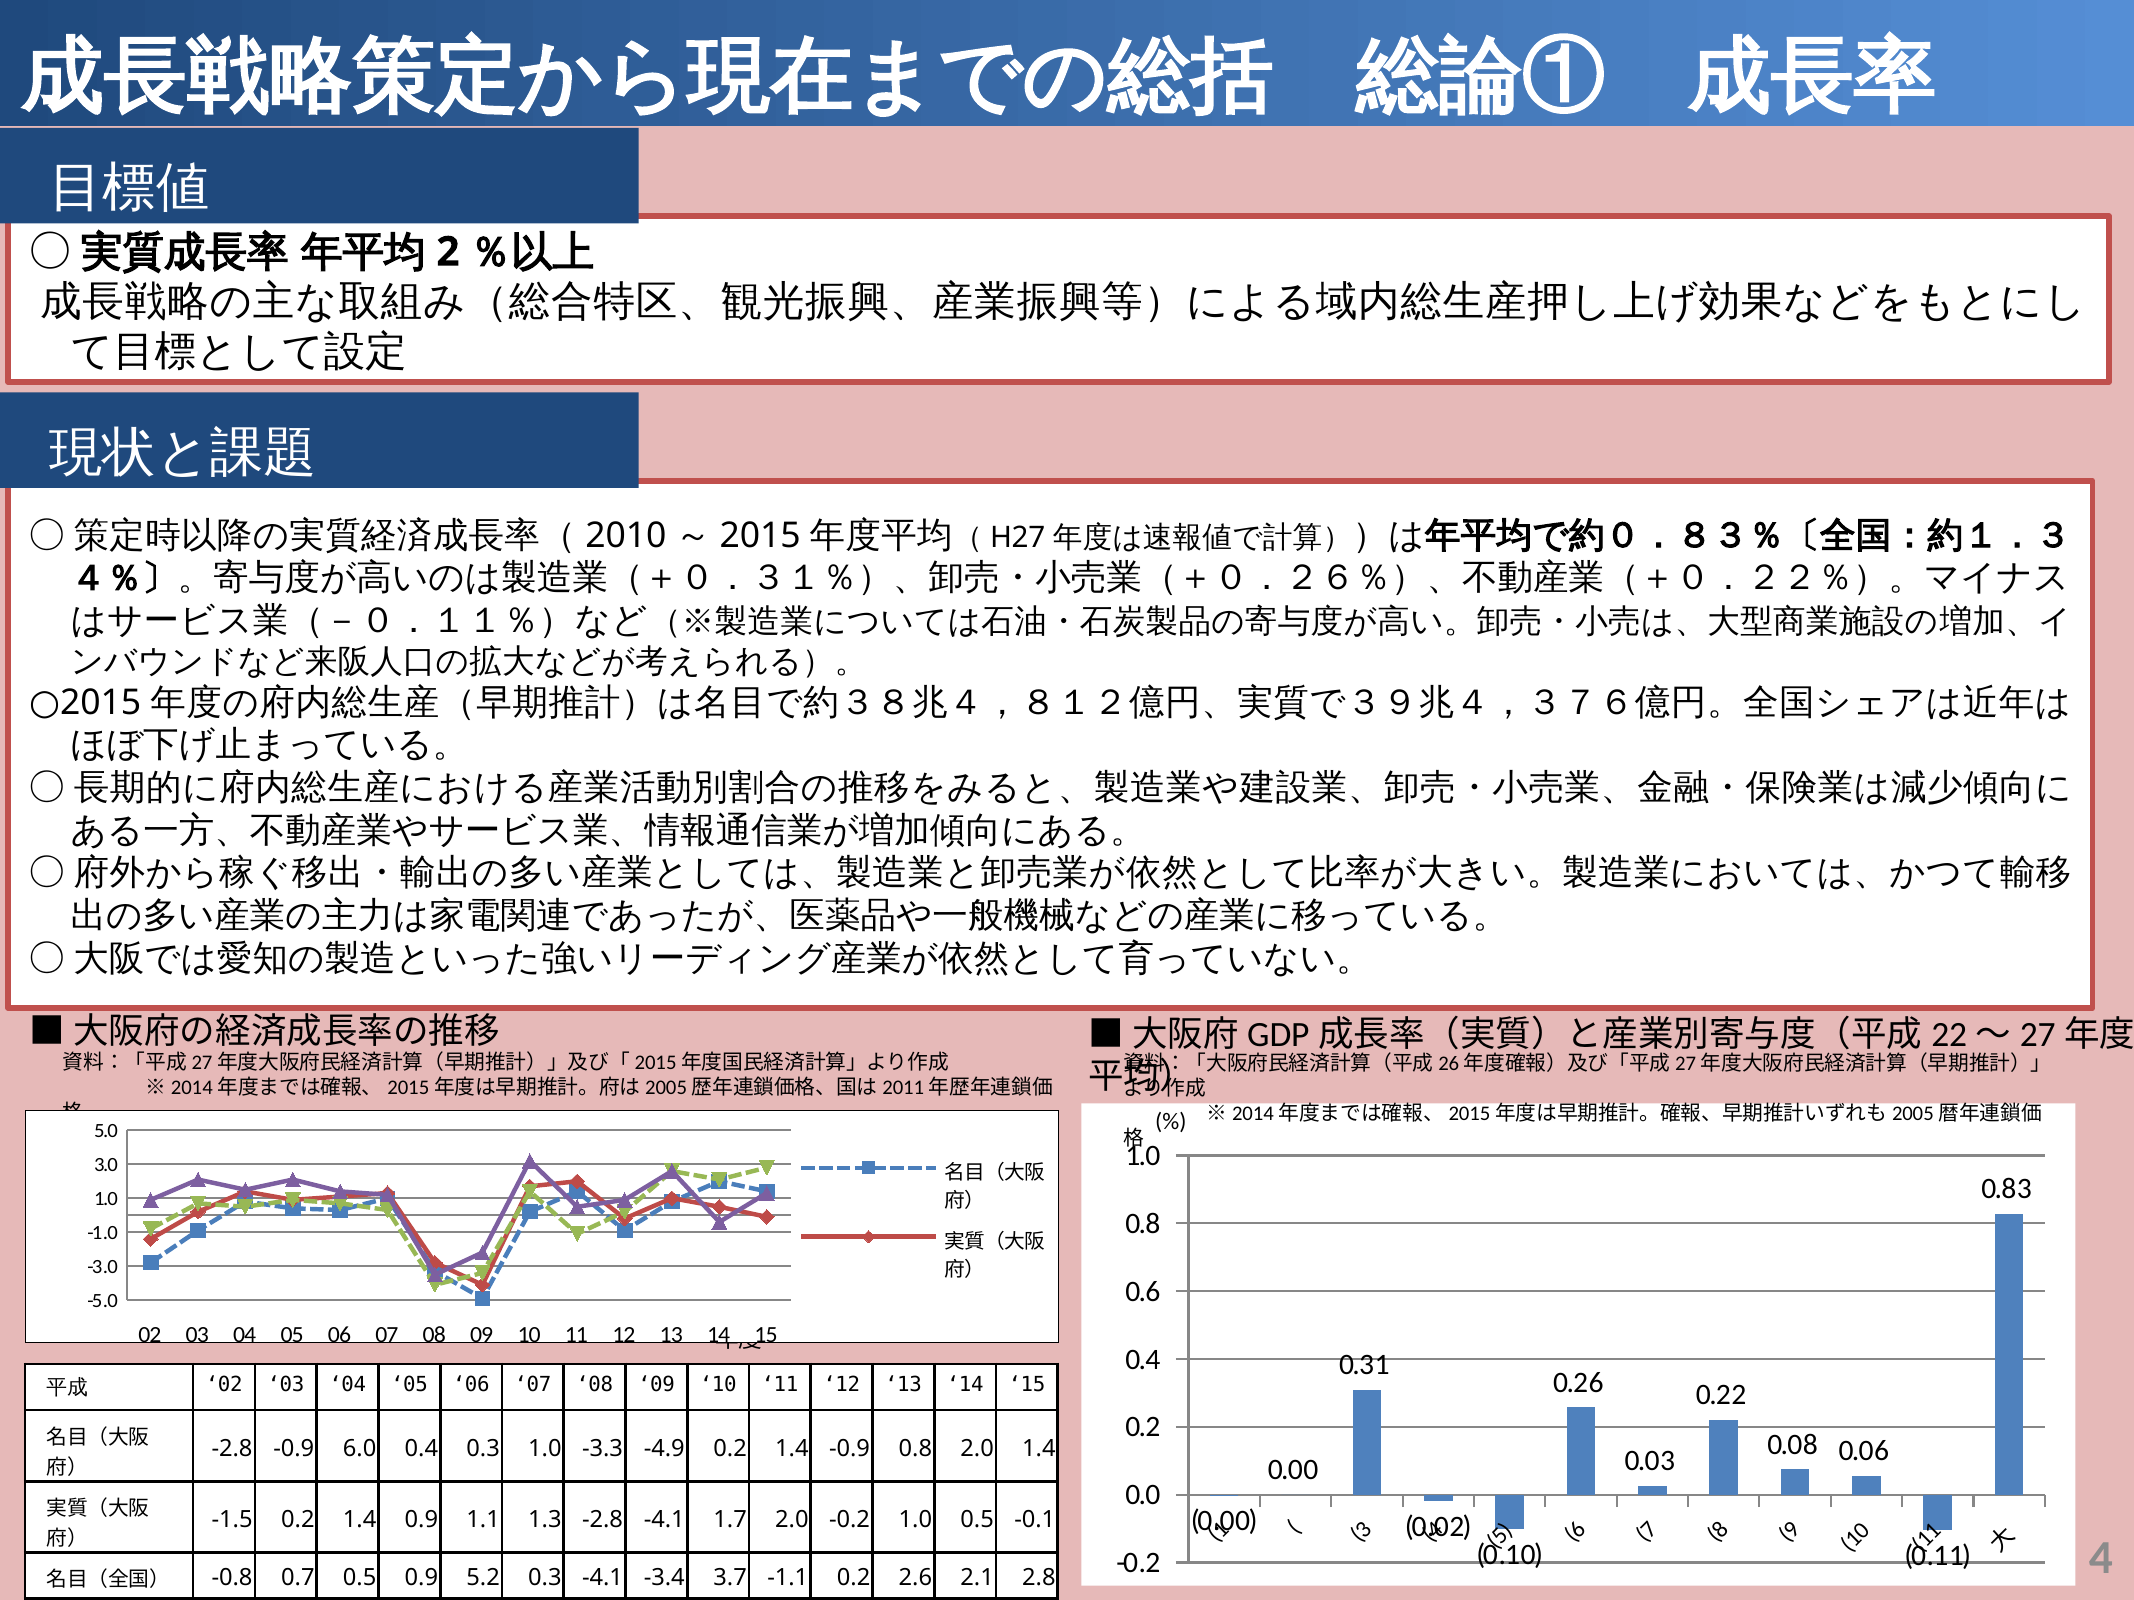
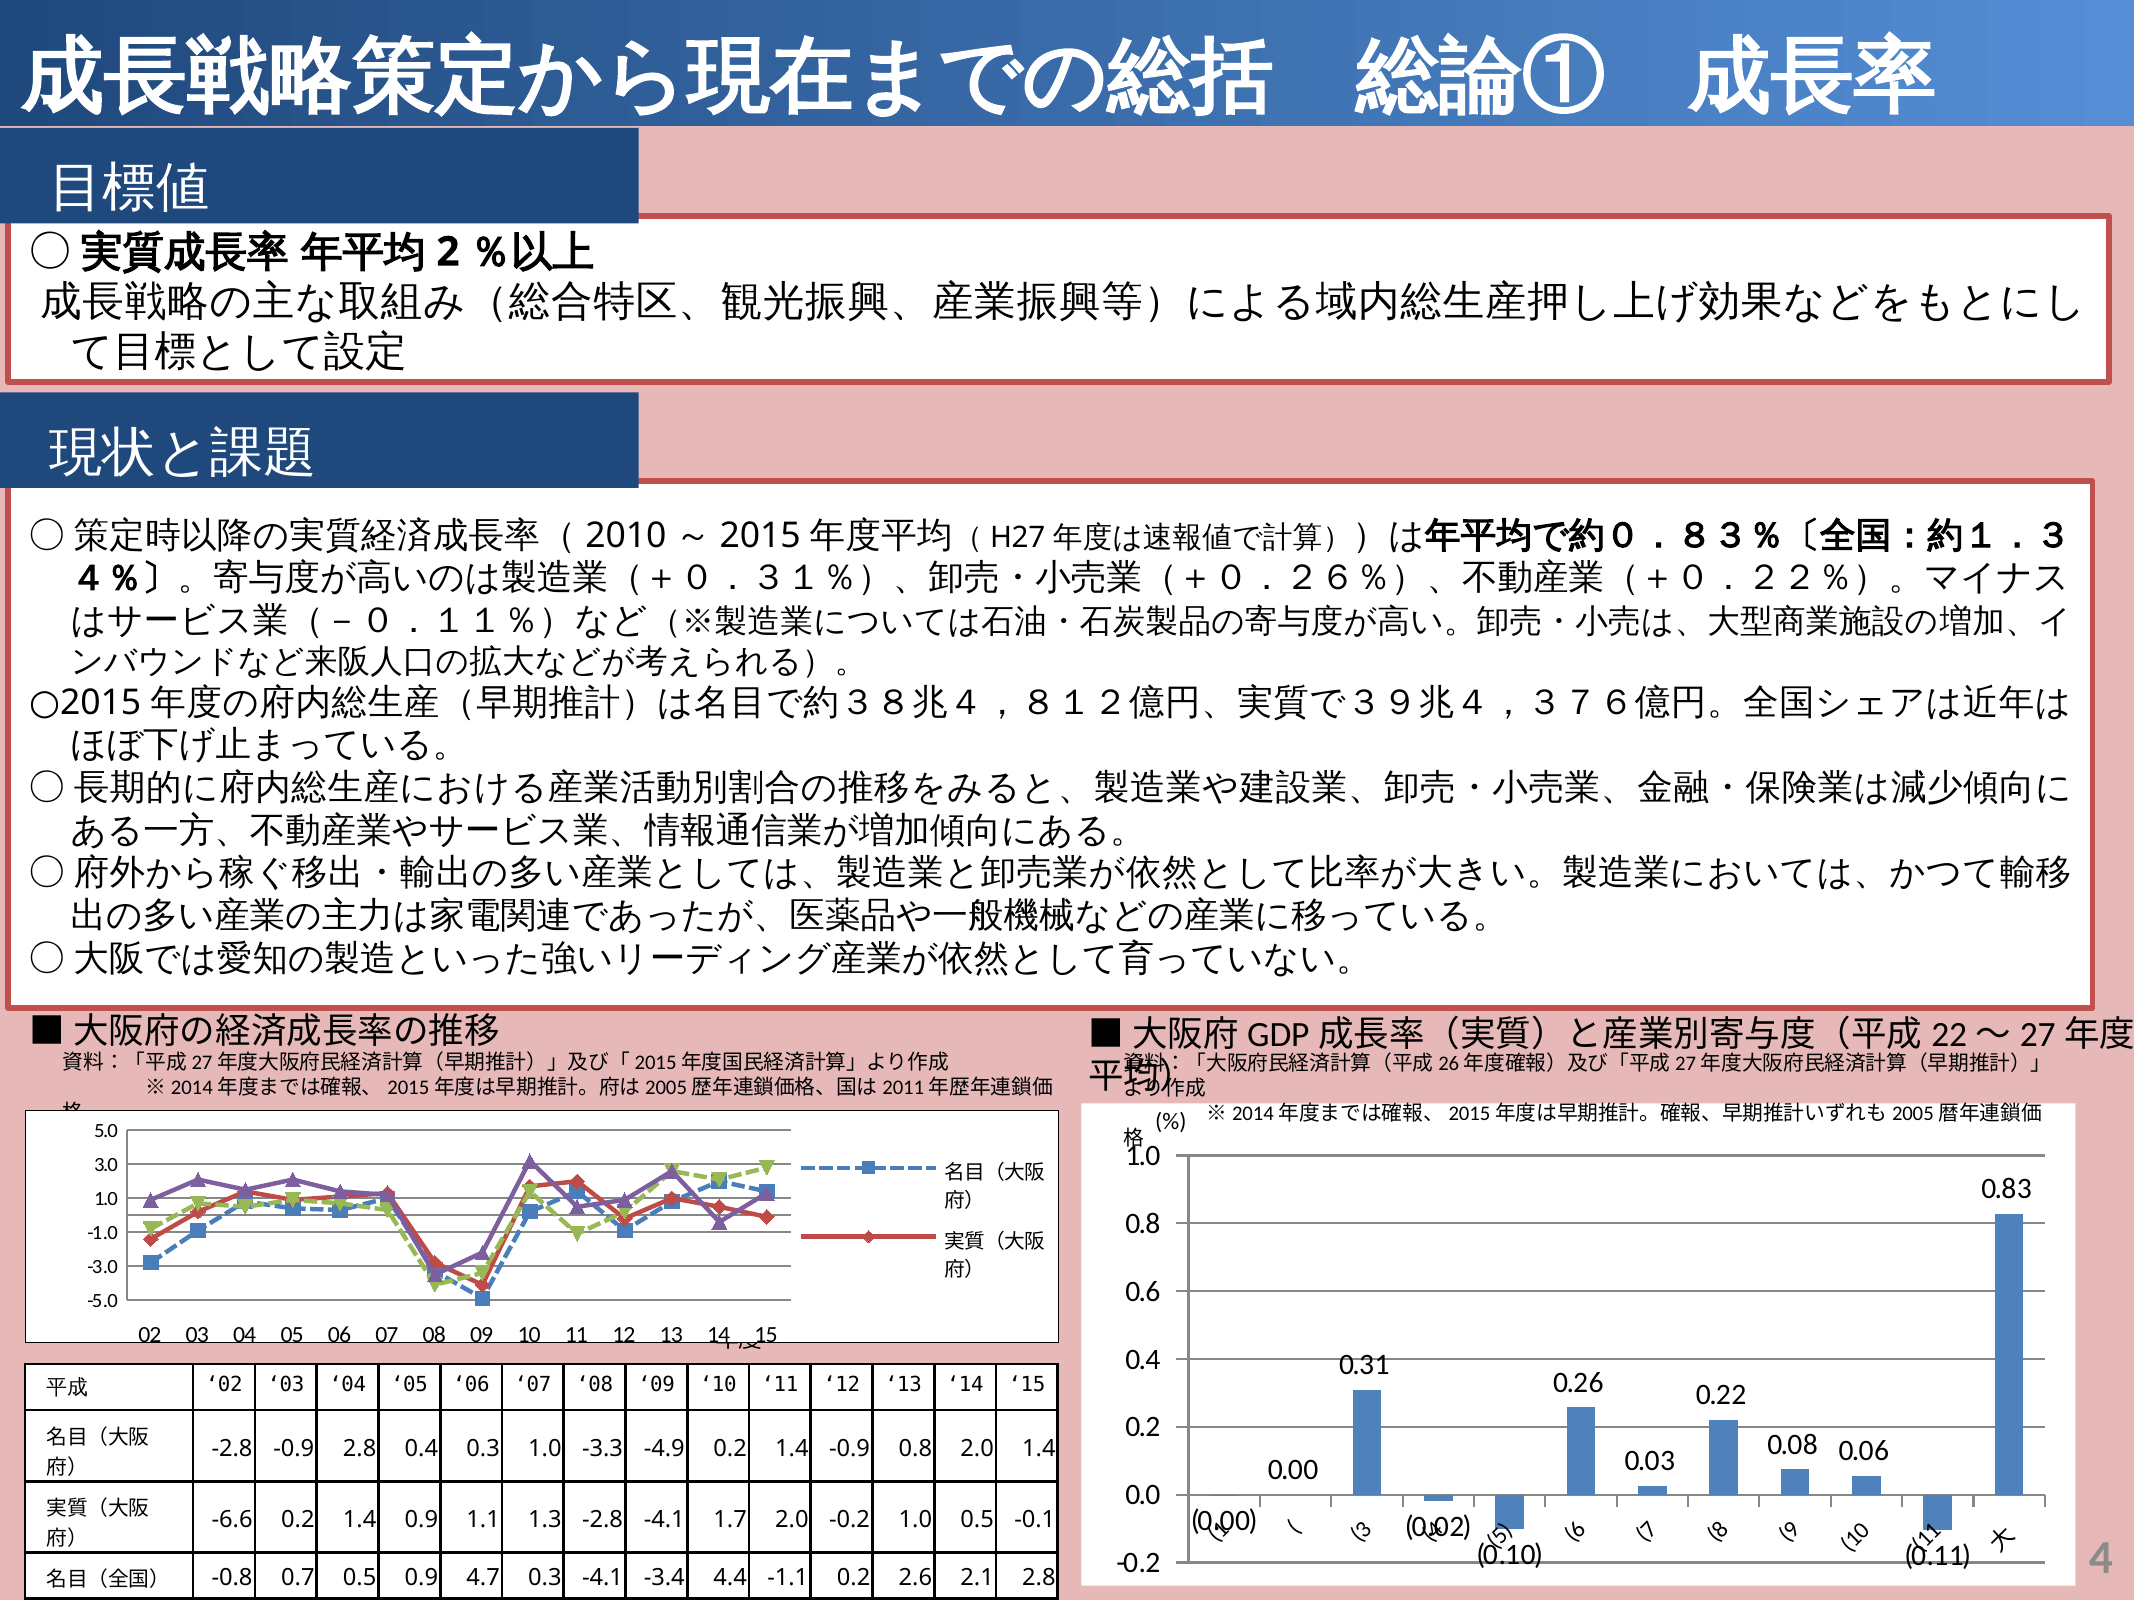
-0.9 6.0: 6.0 -> 2.8
-1.5: -1.5 -> -6.6
5.2: 5.2 -> 4.7
3.7: 3.7 -> 4.4
